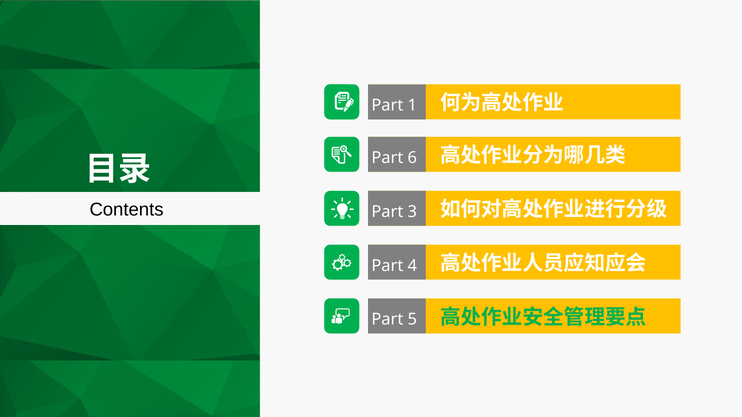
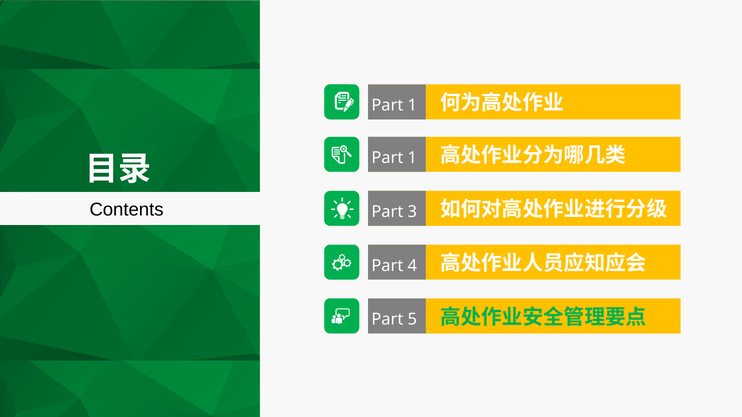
6 at (412, 158): 6 -> 1
